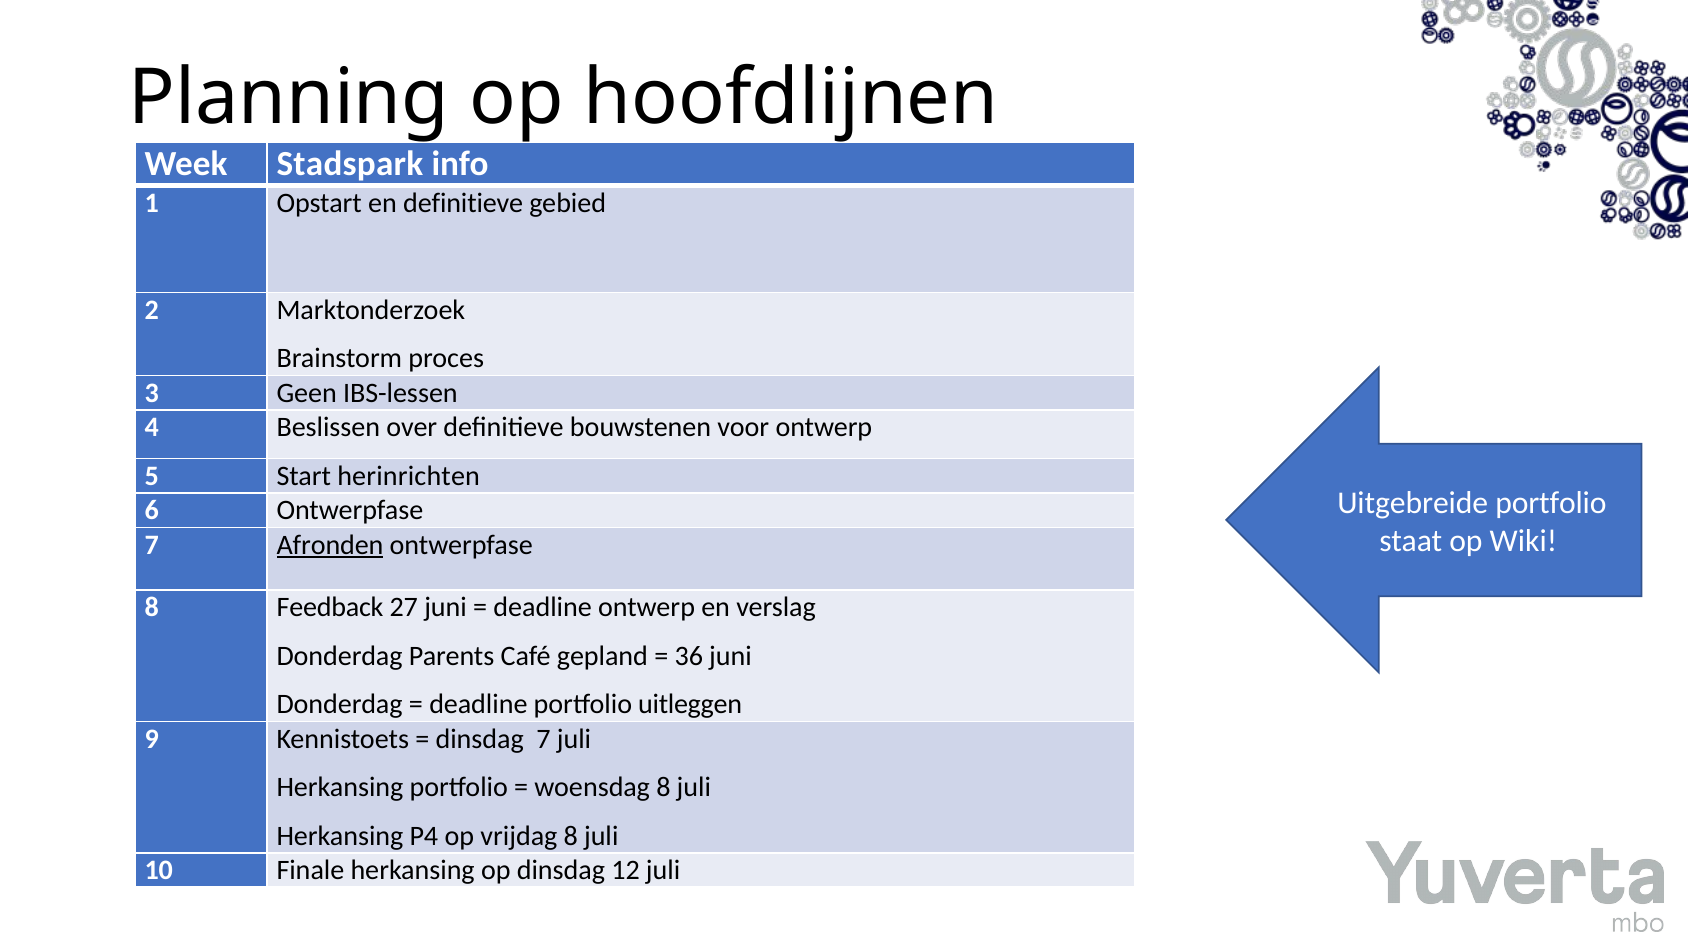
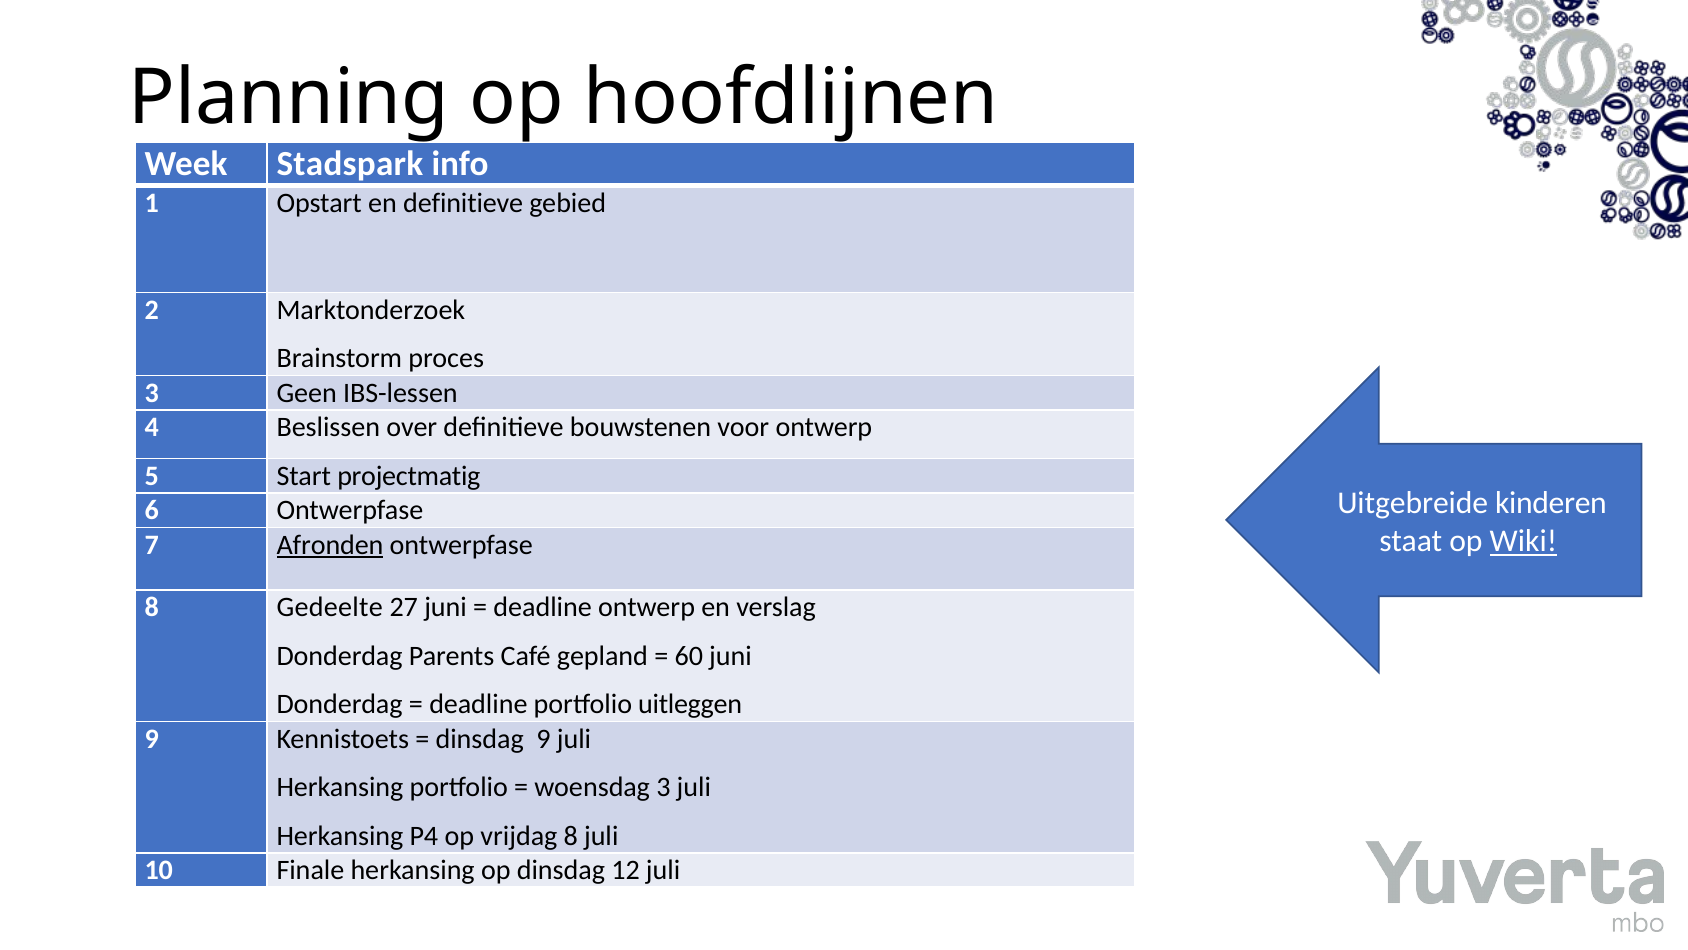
herinrichten: herinrichten -> projectmatig
Uitgebreide portfolio: portfolio -> kinderen
Wiki underline: none -> present
Feedback: Feedback -> Gedeelte
36: 36 -> 60
dinsdag 7: 7 -> 9
woensdag 8: 8 -> 3
